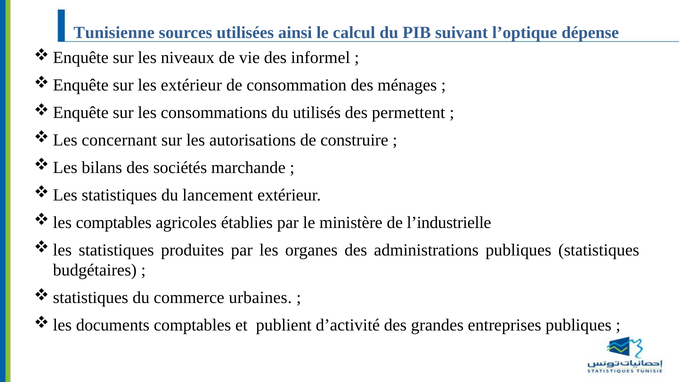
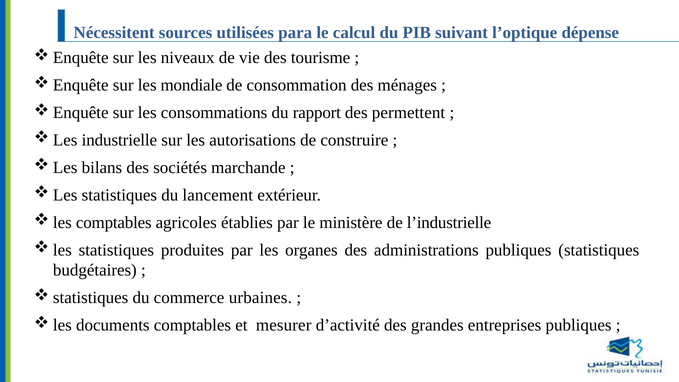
Tunisienne: Tunisienne -> Nécessitent
ainsi: ainsi -> para
informel: informel -> tourisme
les extérieur: extérieur -> mondiale
utilisés: utilisés -> rapport
concernant: concernant -> industrielle
publient: publient -> mesurer
